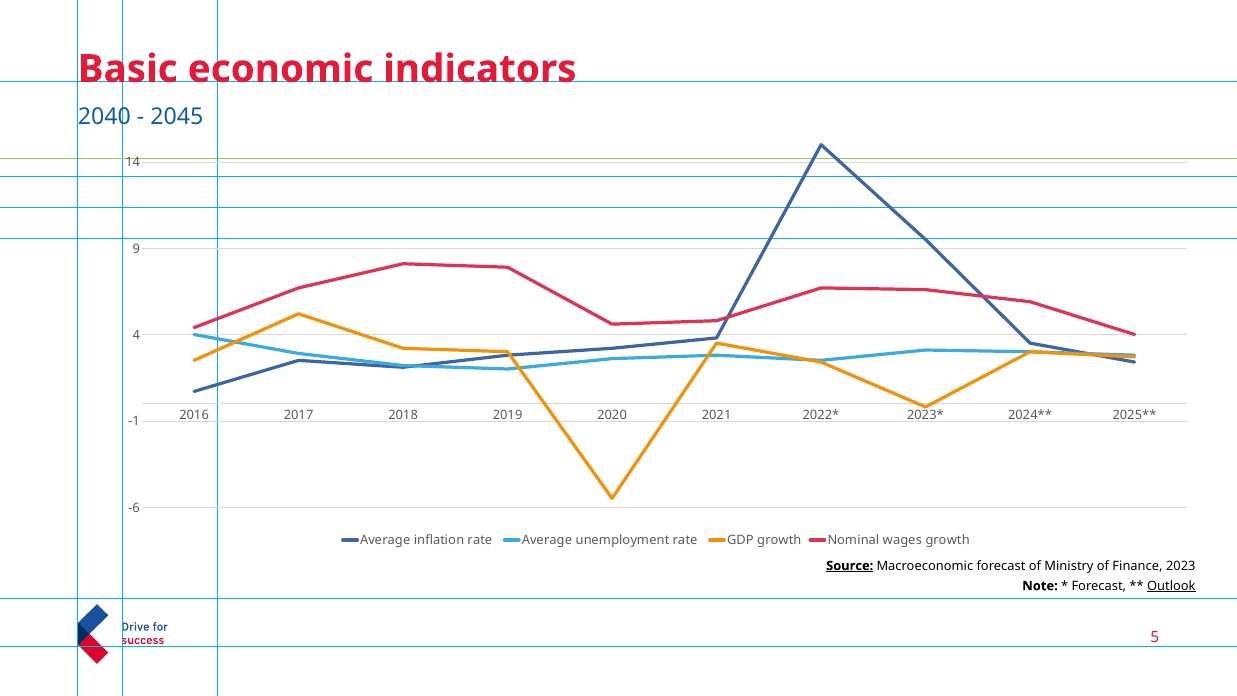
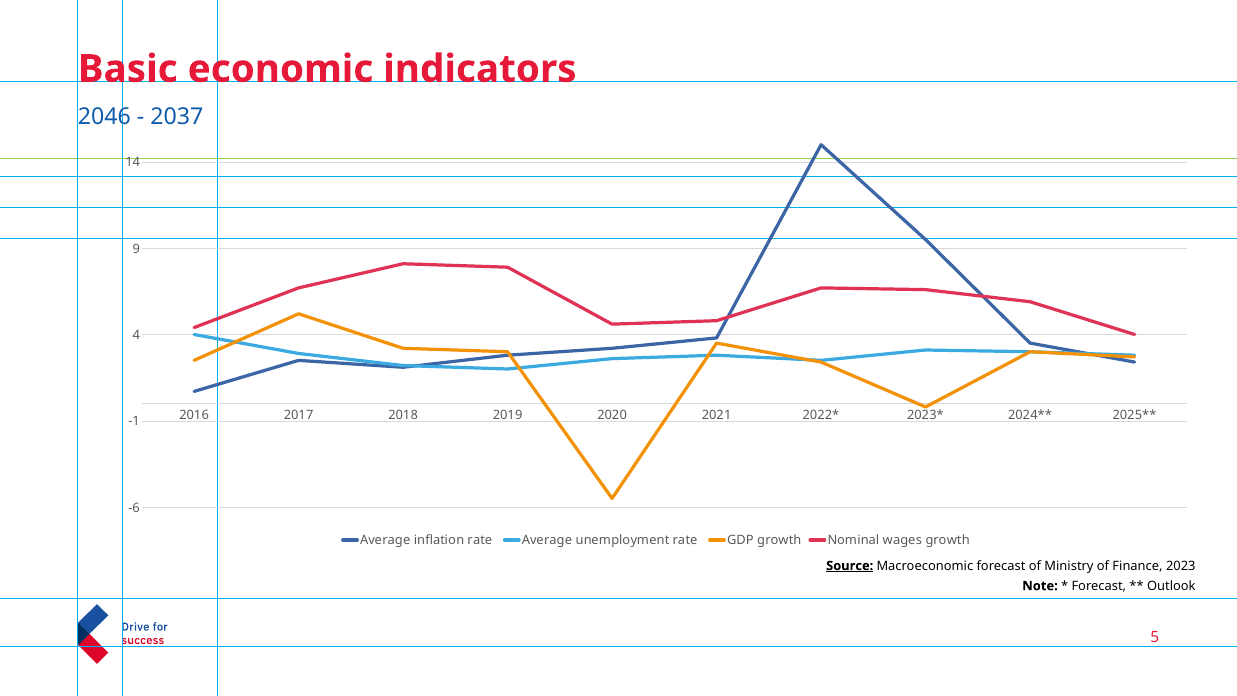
2040: 2040 -> 2046
2045: 2045 -> 2037
Outlook underline: present -> none
